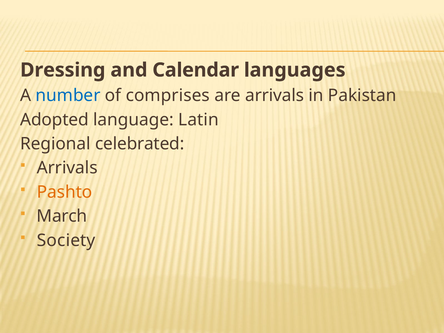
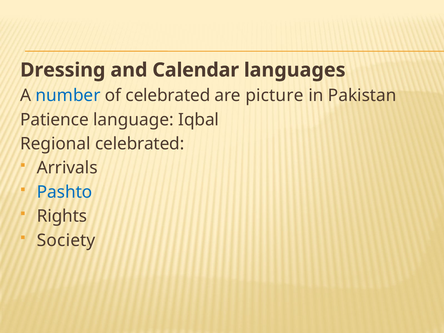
of comprises: comprises -> celebrated
are arrivals: arrivals -> picture
Adopted: Adopted -> Patience
Latin: Latin -> Iqbal
Pashto colour: orange -> blue
March: March -> Rights
